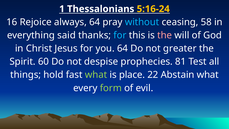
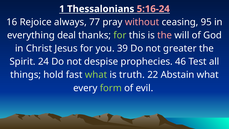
5:16-24 colour: yellow -> pink
always 64: 64 -> 77
without colour: light blue -> pink
58: 58 -> 95
said: said -> deal
for at (120, 35) colour: light blue -> light green
you 64: 64 -> 39
60: 60 -> 24
81: 81 -> 46
place: place -> truth
